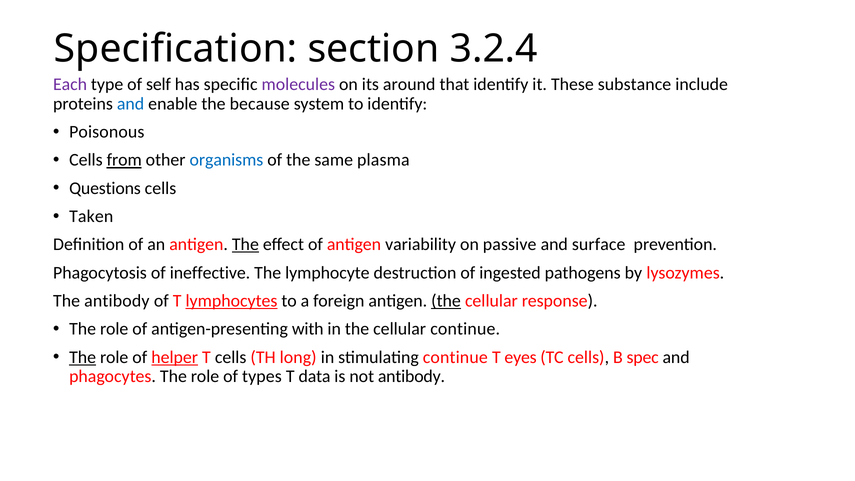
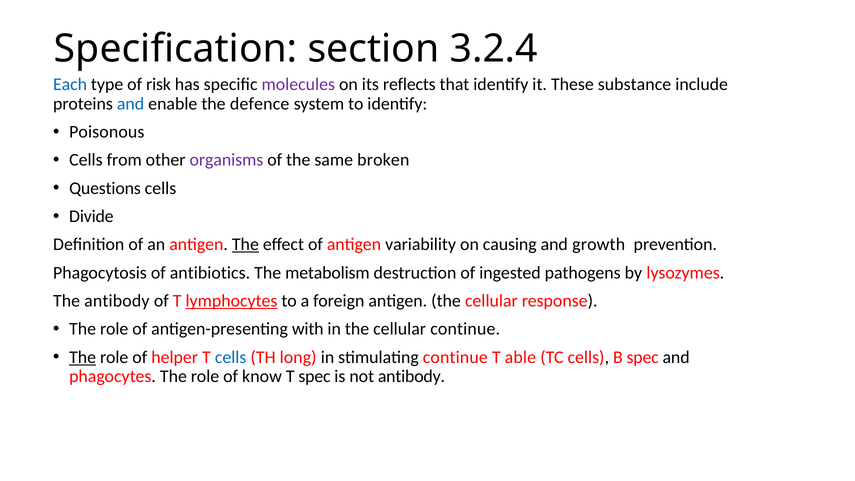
Each colour: purple -> blue
self: self -> risk
around: around -> reflects
because: because -> defence
from underline: present -> none
organisms colour: blue -> purple
plasma: plasma -> broken
Taken: Taken -> Divide
passive: passive -> causing
surface: surface -> growth
ineffective: ineffective -> antibiotics
lymphocyte: lymphocyte -> metabolism
the at (446, 301) underline: present -> none
helper underline: present -> none
cells at (231, 357) colour: black -> blue
eyes: eyes -> able
types: types -> know
T data: data -> spec
